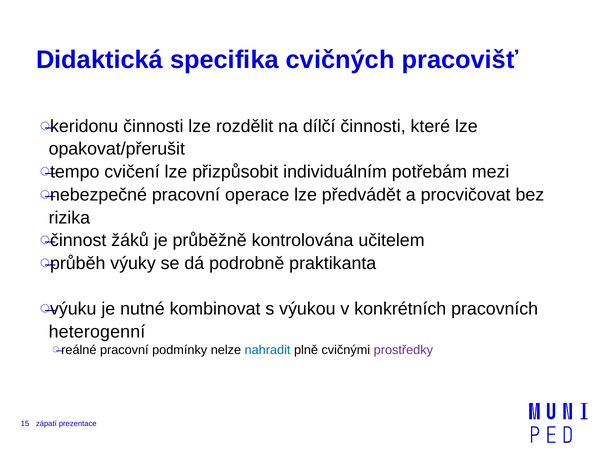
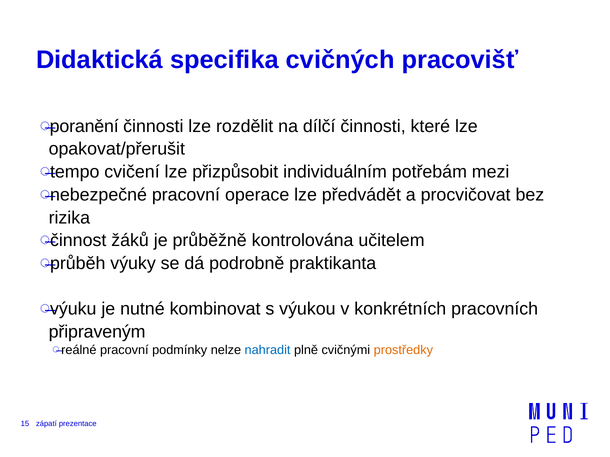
keridonu: keridonu -> poranění
heterogenní: heterogenní -> připraveným
prostředky colour: purple -> orange
